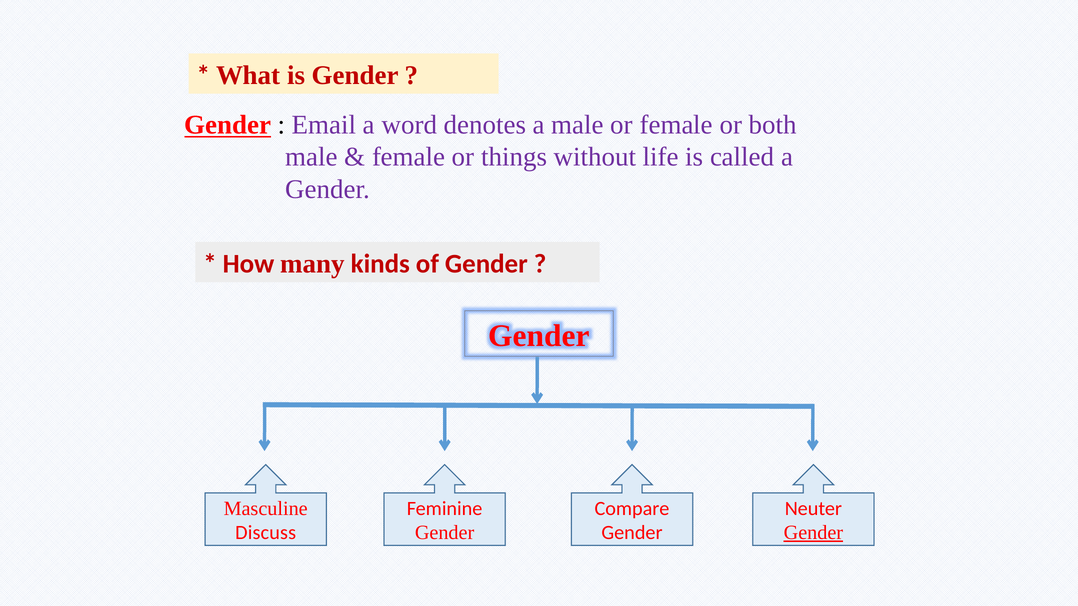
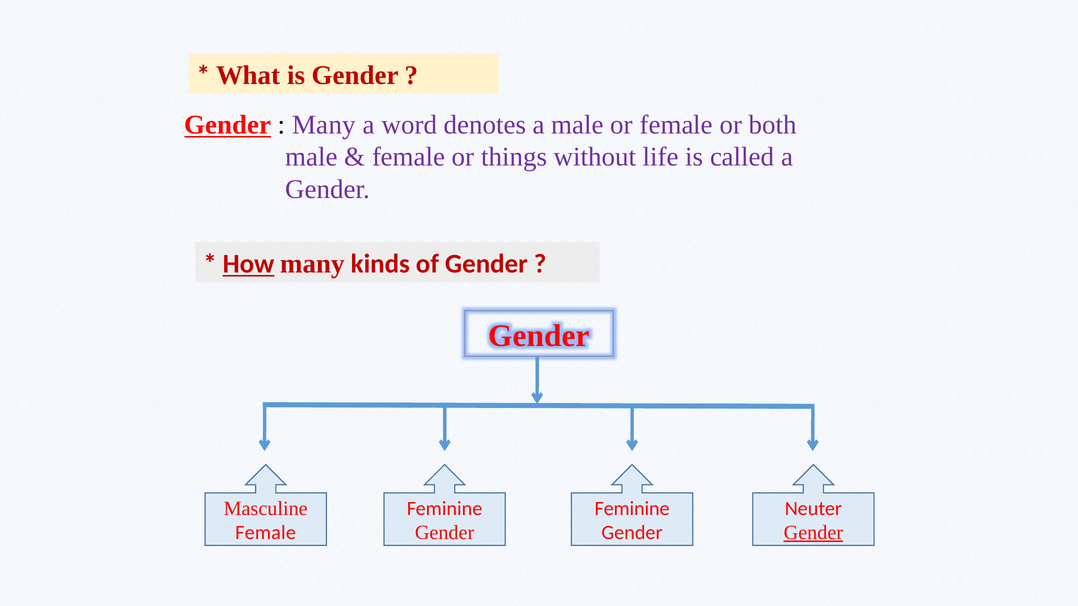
Email at (324, 125): Email -> Many
How underline: none -> present
Compare at (632, 509): Compare -> Feminine
Discuss at (266, 533): Discuss -> Female
